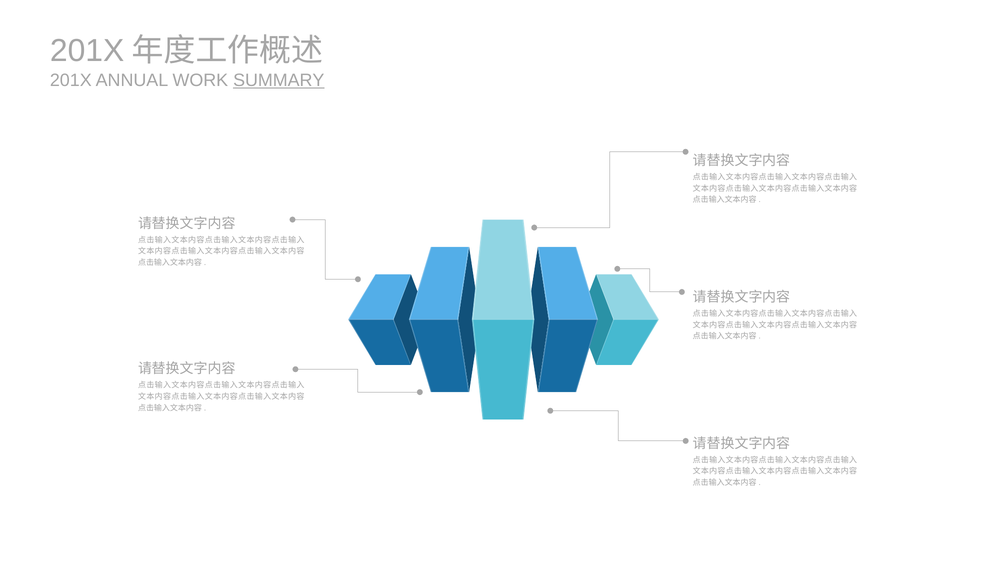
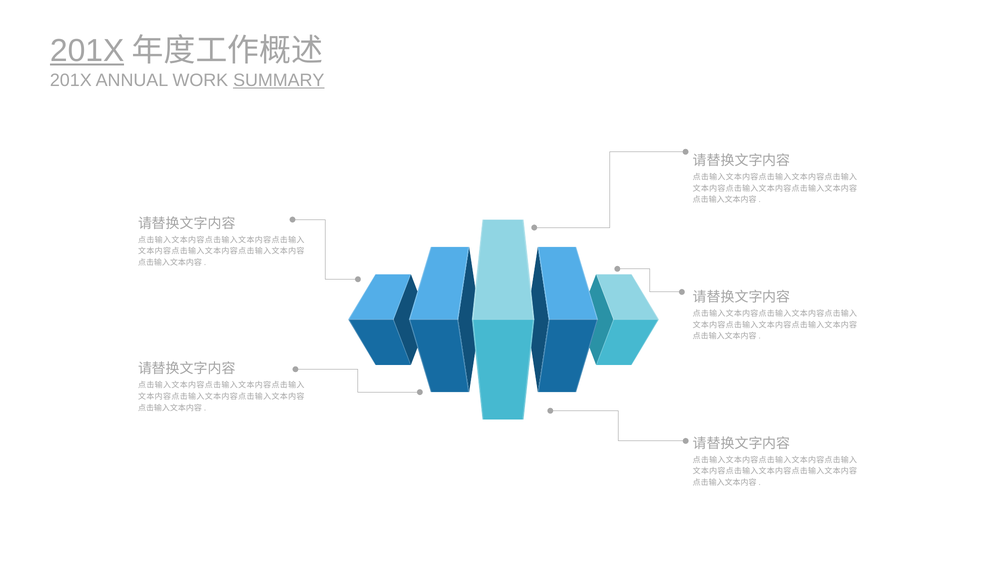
201X at (87, 51) underline: none -> present
